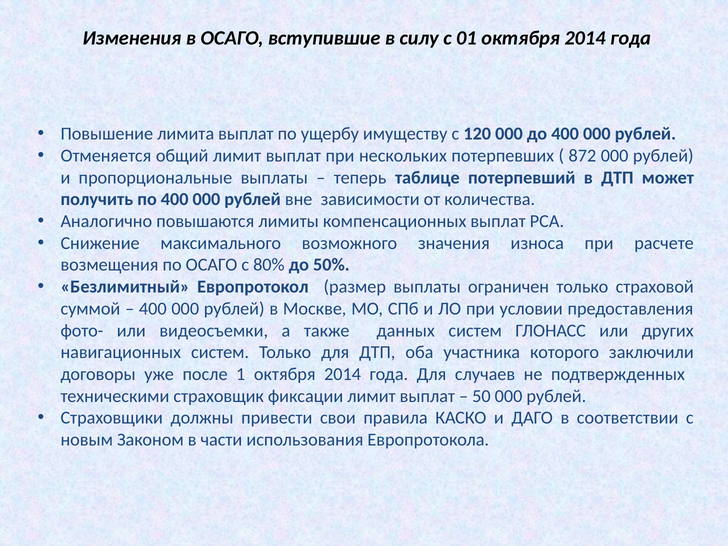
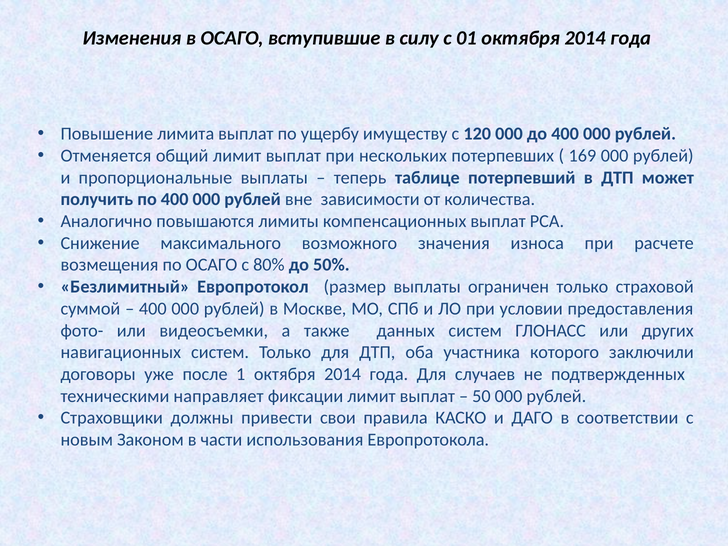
872: 872 -> 169
страховщик: страховщик -> направляет
